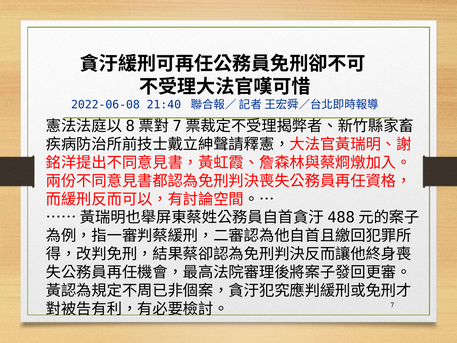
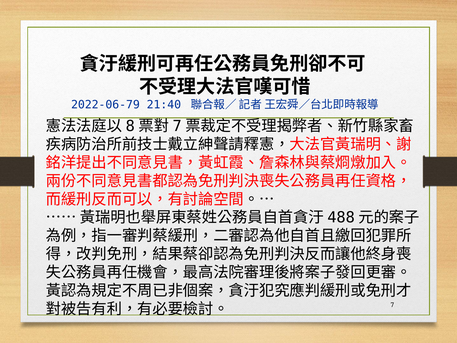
2022-06-08: 2022-06-08 -> 2022-06-79
